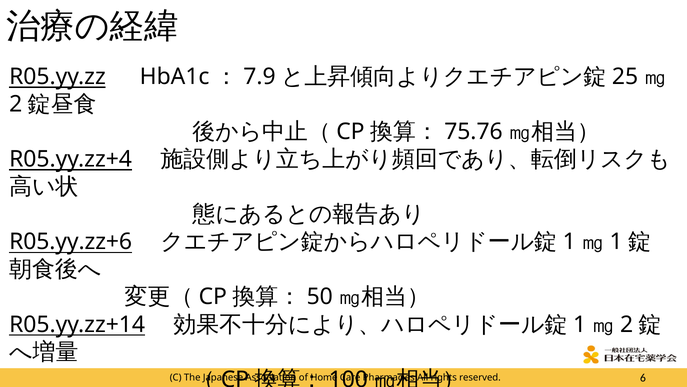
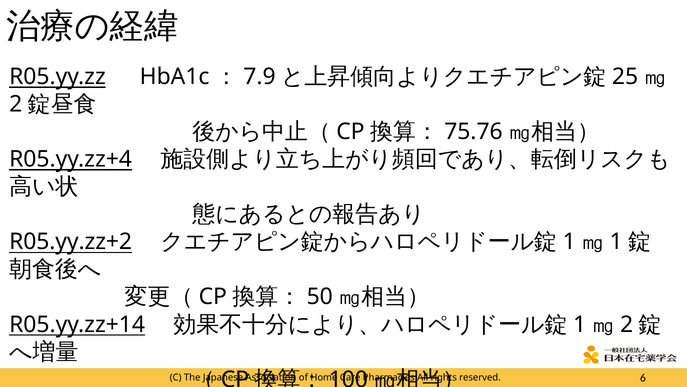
R05.yy.zz+6: R05.yy.zz+6 -> R05.yy.zz+2
